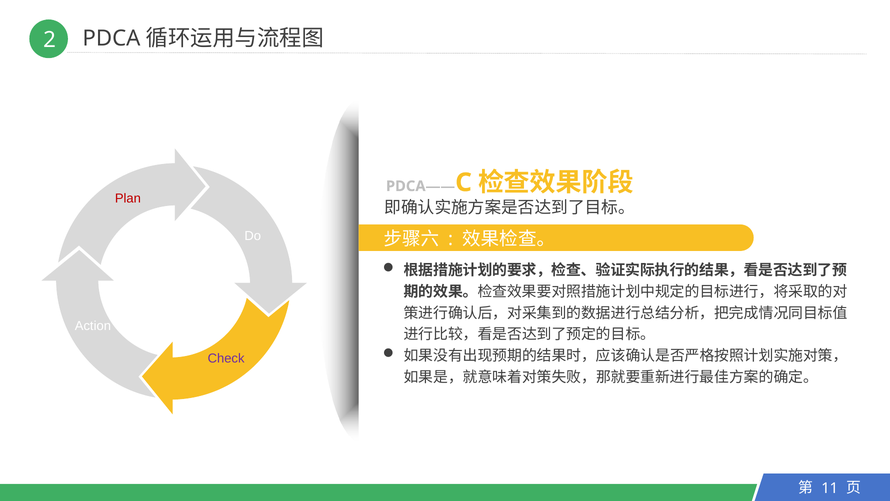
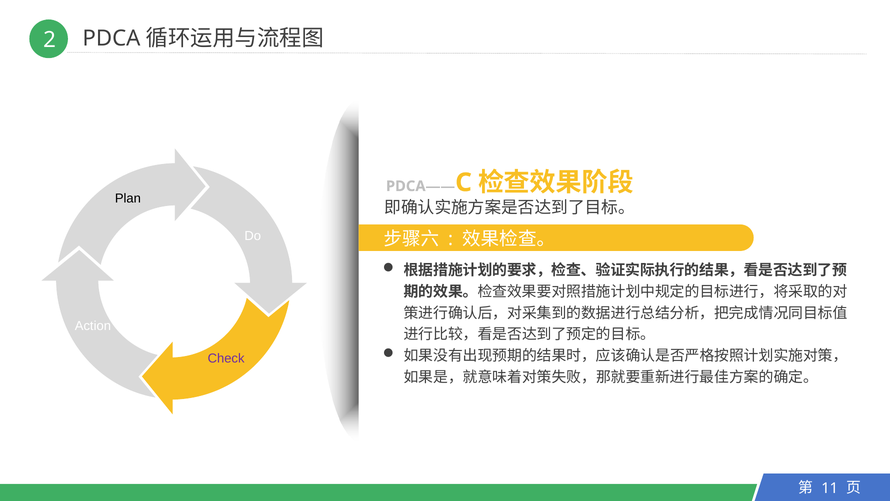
Plan colour: red -> black
